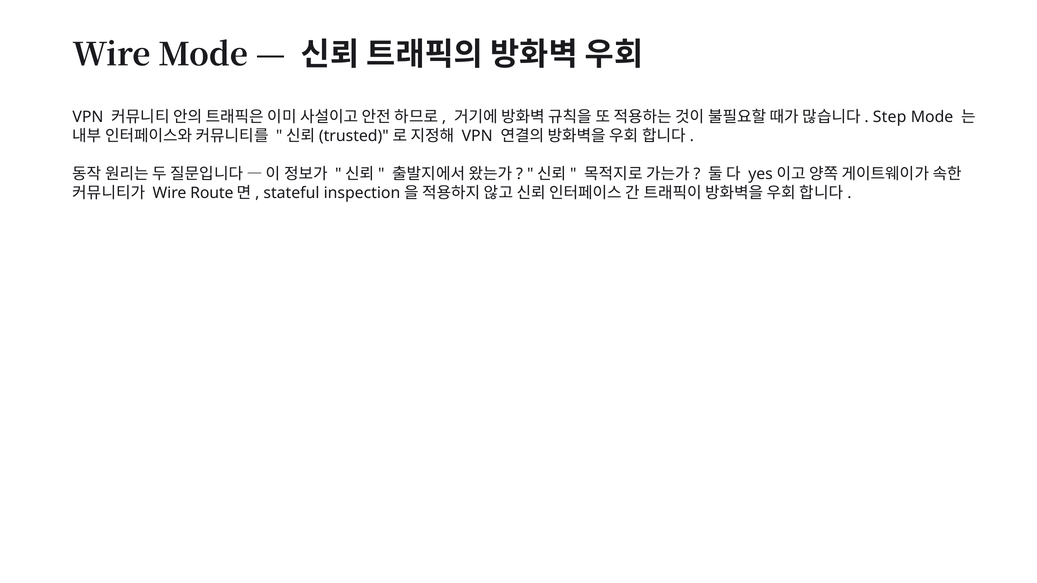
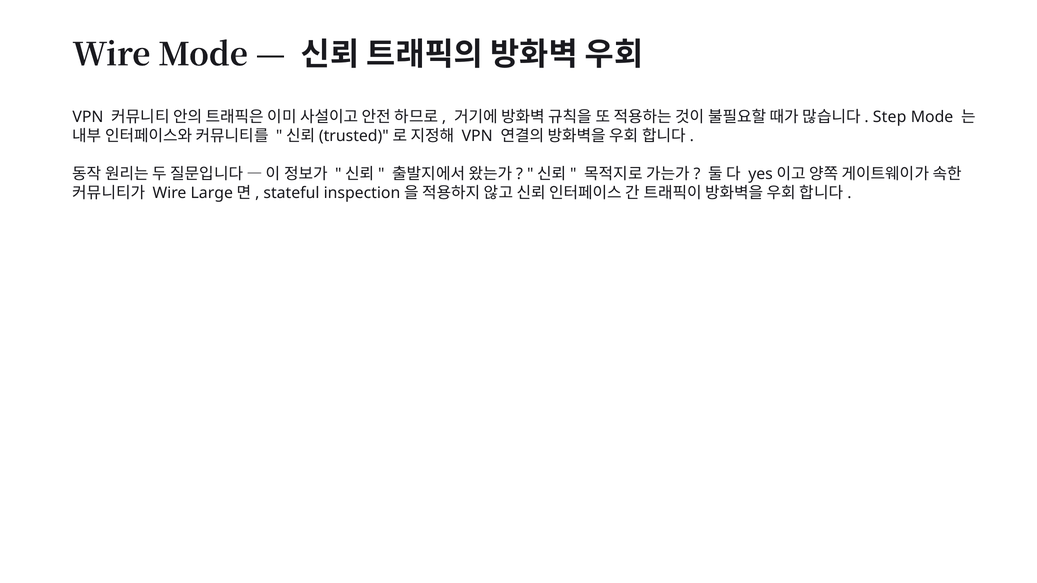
Route: Route -> Large
